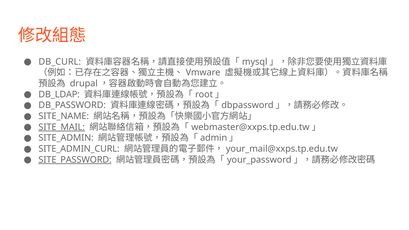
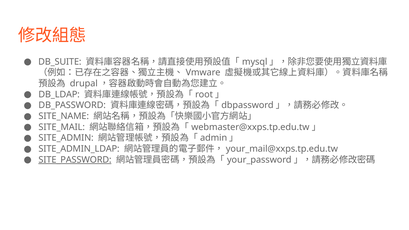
DB_CURL: DB_CURL -> DB_SUITE
SITE_MAIL underline: present -> none
SITE_ADMIN_CURL: SITE_ADMIN_CURL -> SITE_ADMIN_LDAP
